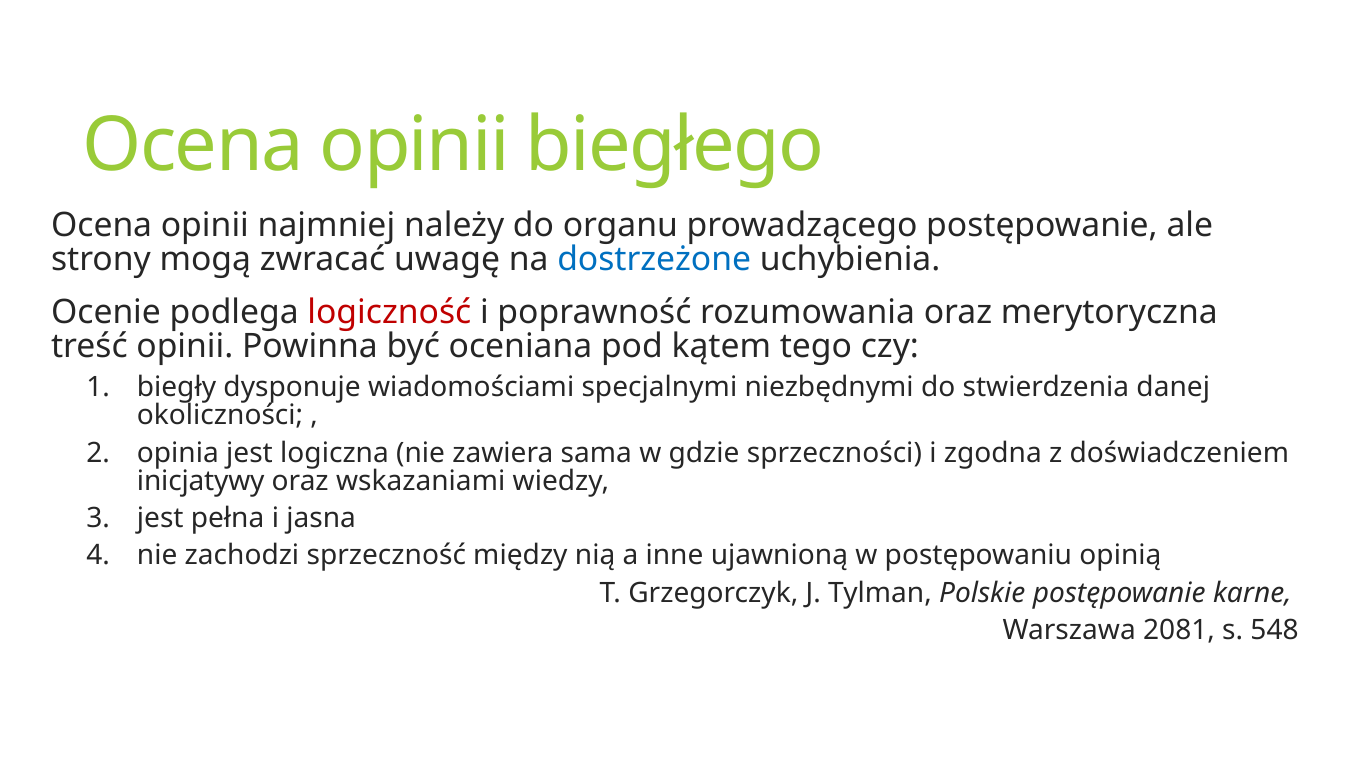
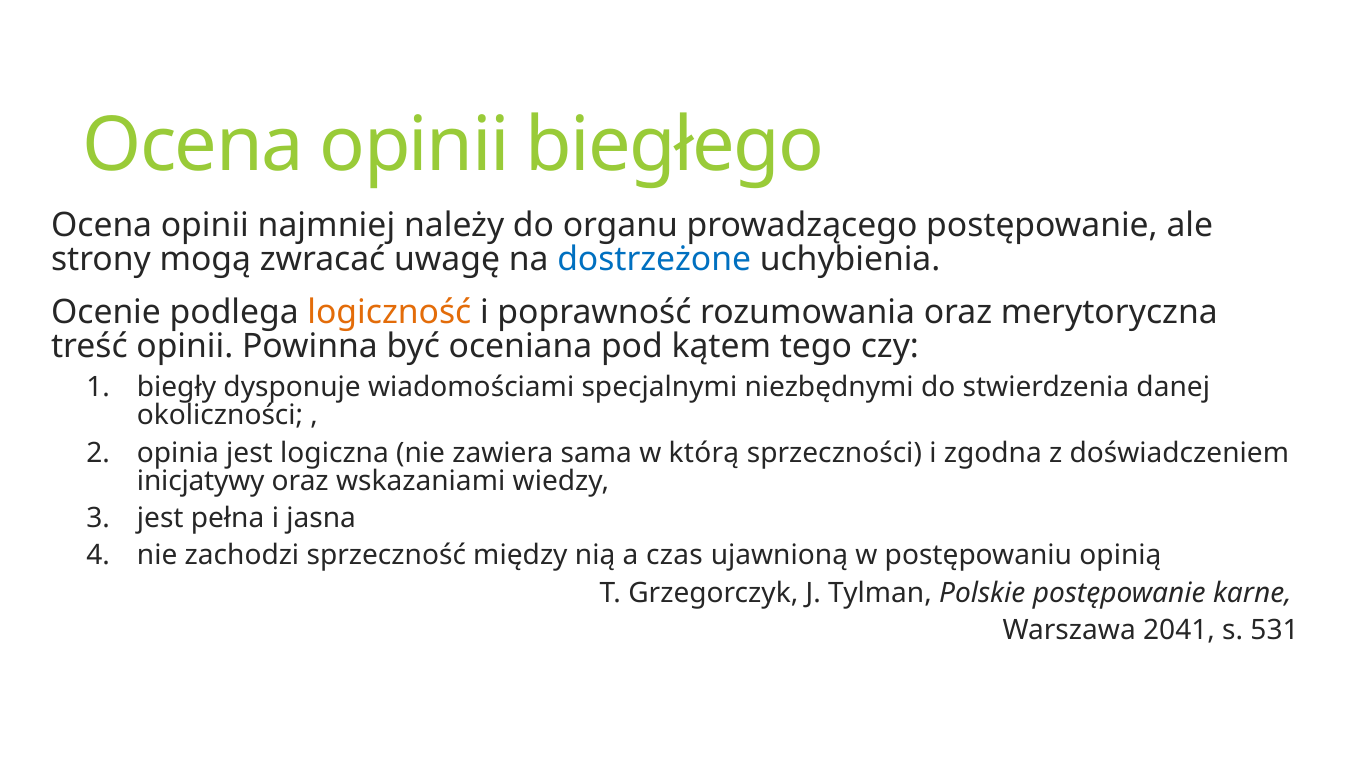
logiczność colour: red -> orange
gdzie: gdzie -> którą
inne: inne -> czas
2081: 2081 -> 2041
548: 548 -> 531
